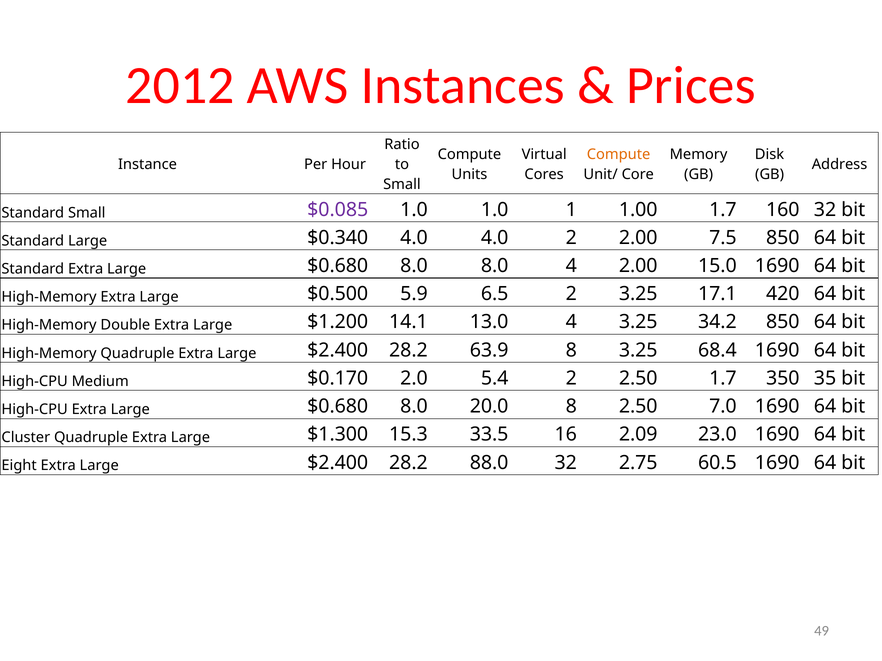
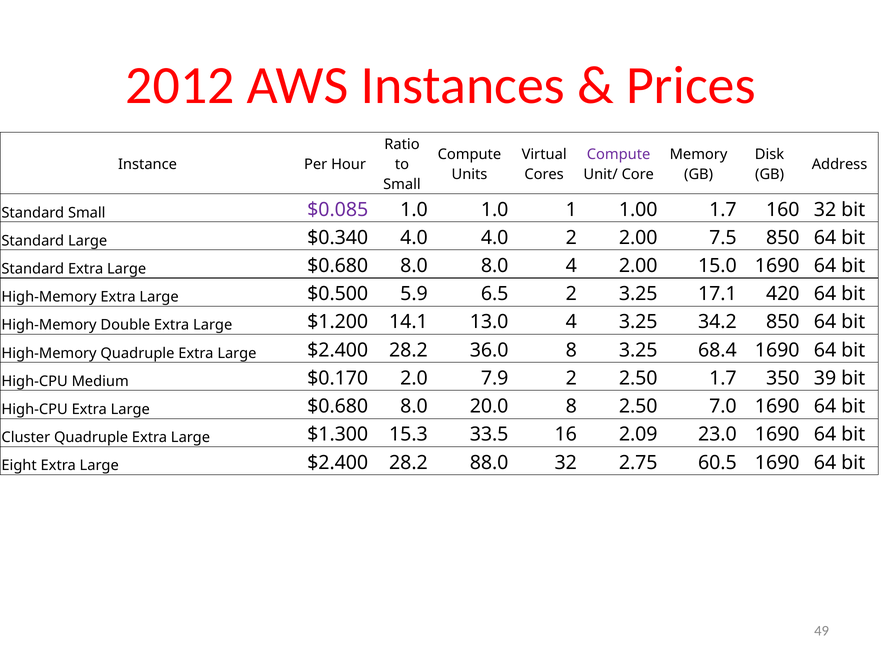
Compute at (619, 155) colour: orange -> purple
63.9: 63.9 -> 36.0
5.4: 5.4 -> 7.9
35: 35 -> 39
